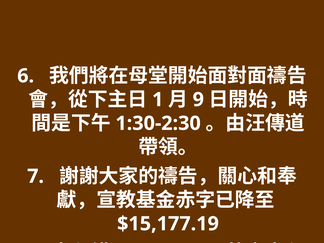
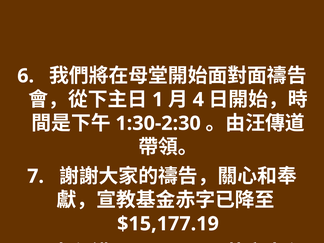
9: 9 -> 4
